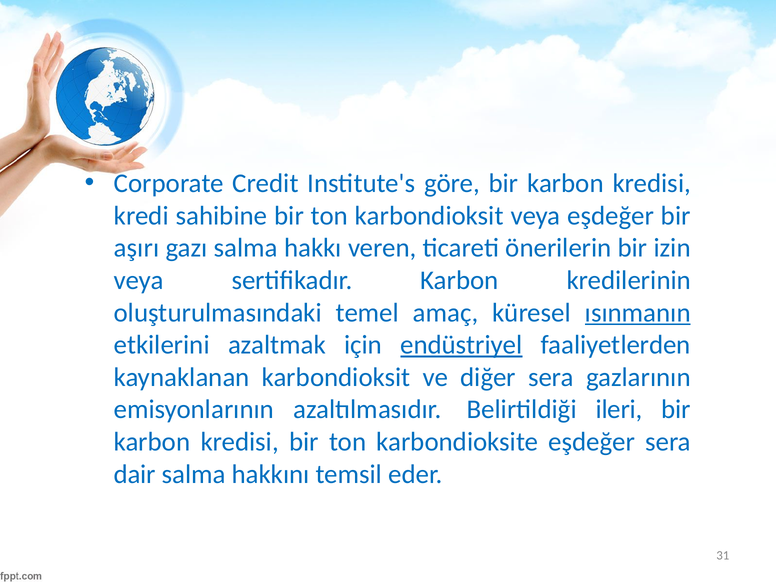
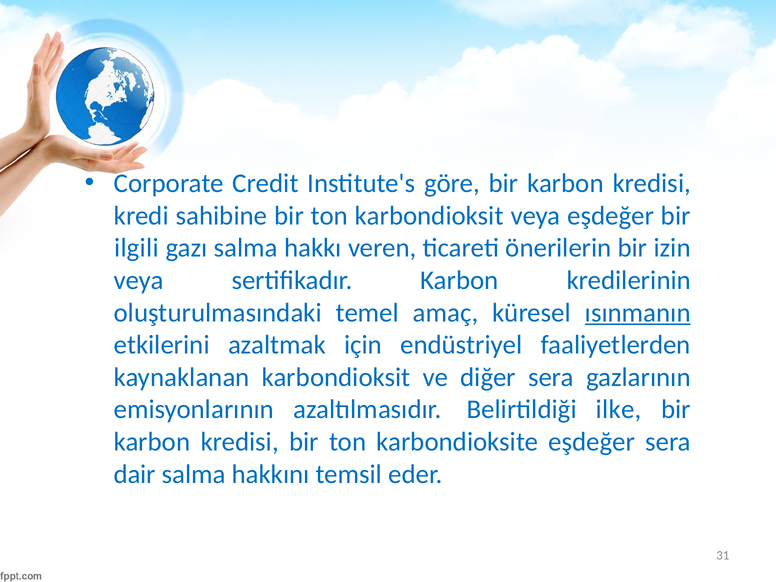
aşırı: aşırı -> ilgili
endüstriyel underline: present -> none
ileri: ileri -> ilke
